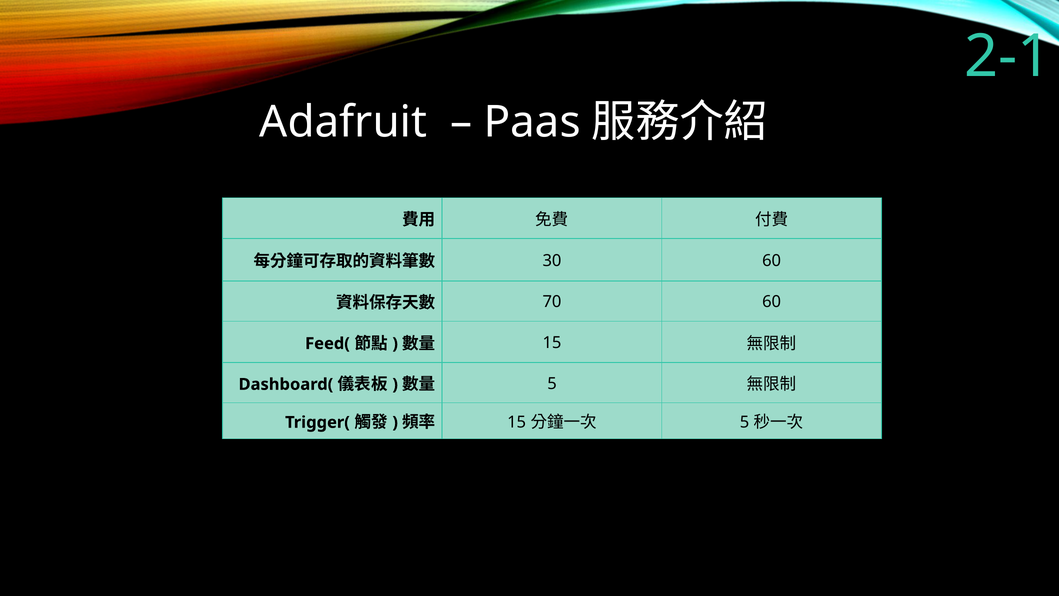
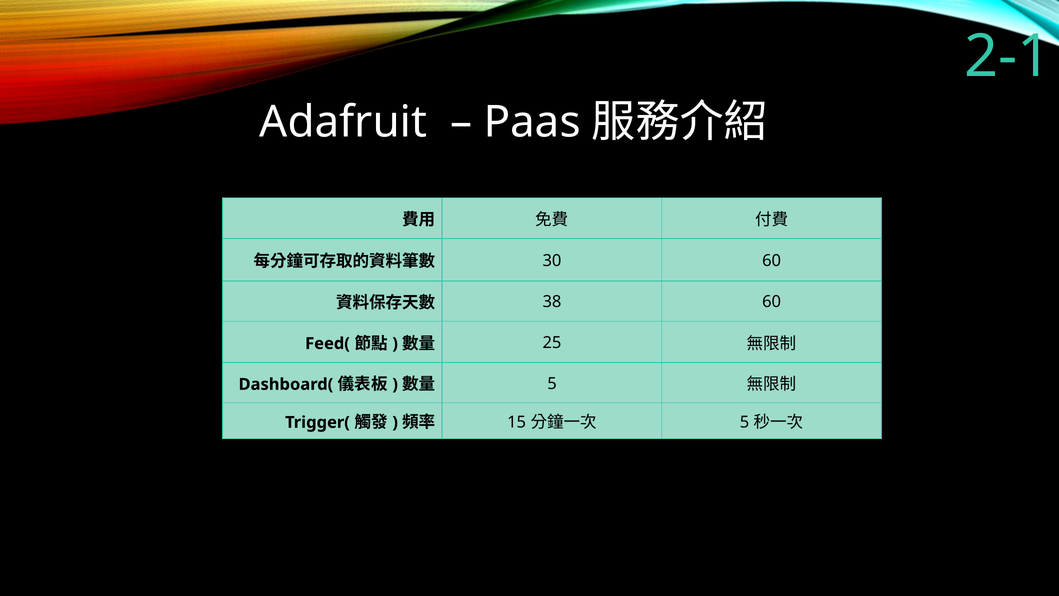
70: 70 -> 38
15 at (552, 343): 15 -> 25
